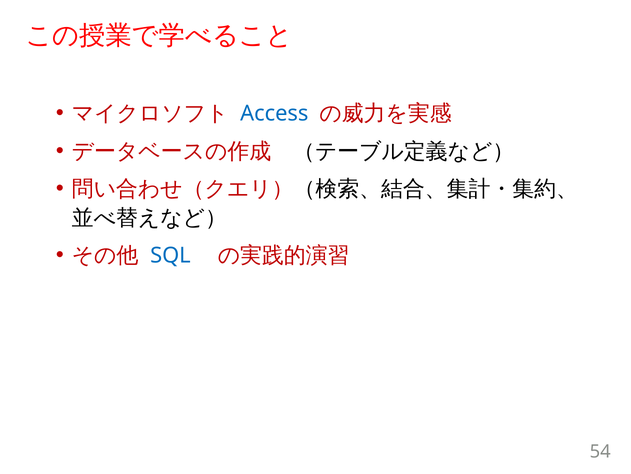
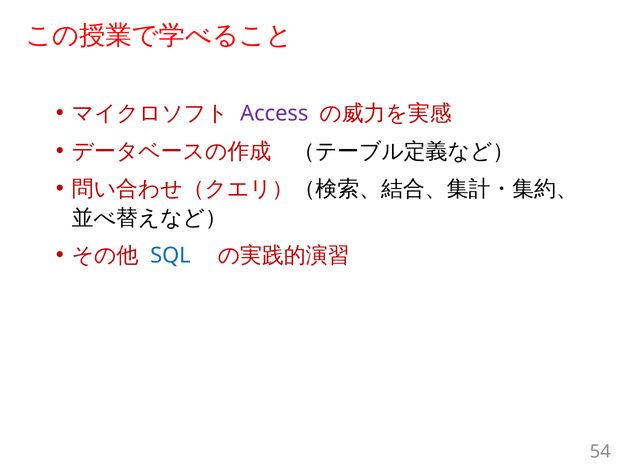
Access colour: blue -> purple
